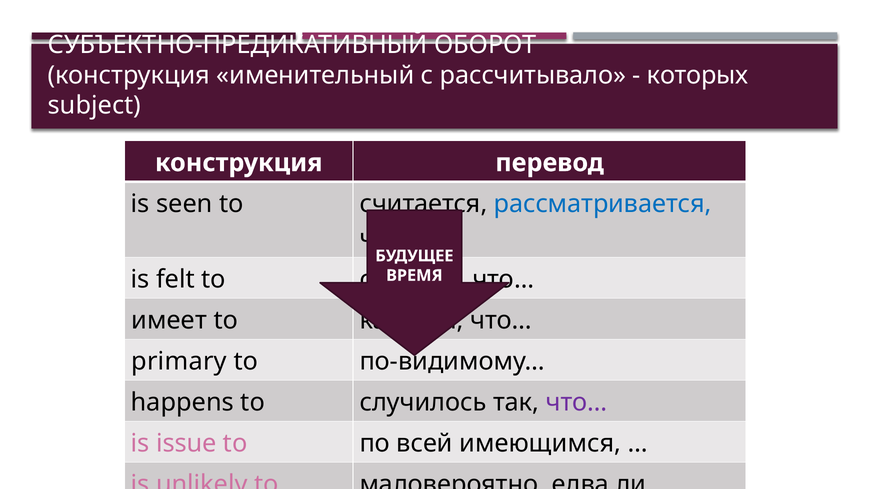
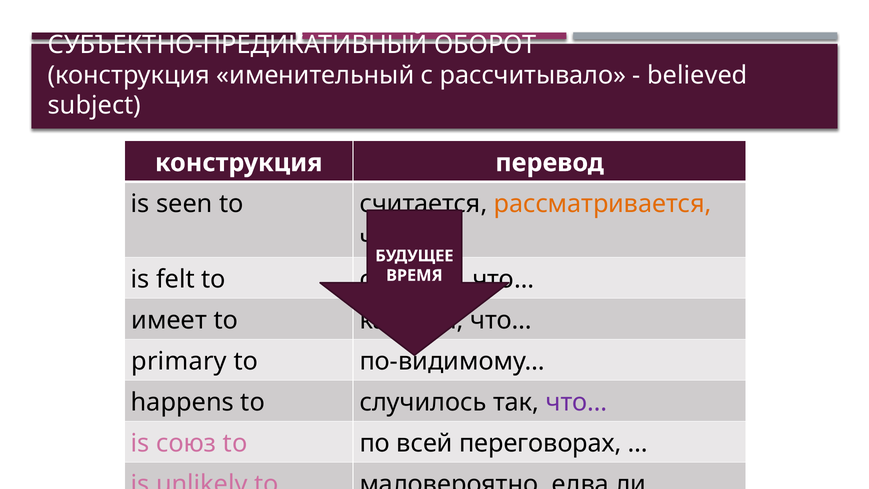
которых: которых -> believed
рассматривается colour: blue -> orange
issue: issue -> союз
имеющимся: имеющимся -> переговорах
